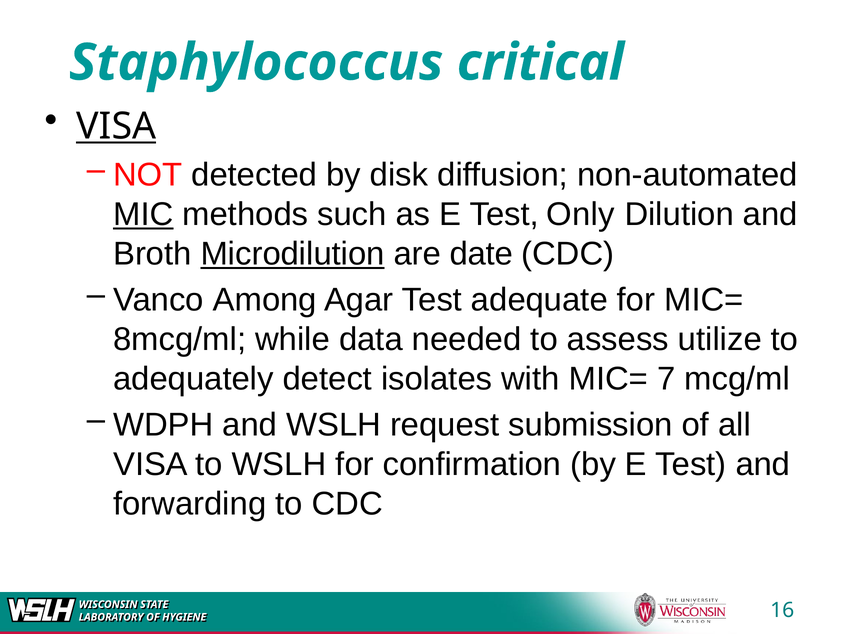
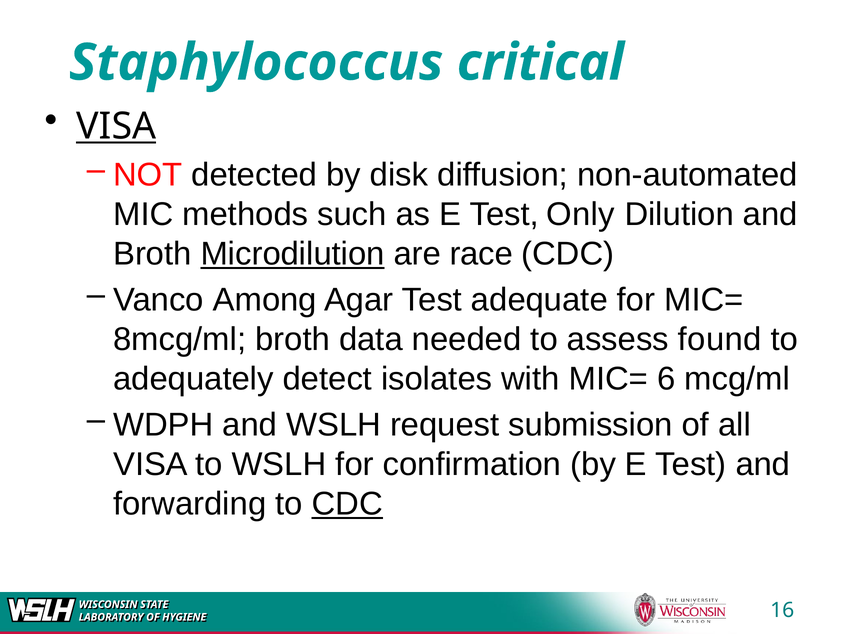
MIC underline: present -> none
date: date -> race
8mcg/ml while: while -> broth
utilize: utilize -> found
7: 7 -> 6
CDC at (347, 504) underline: none -> present
